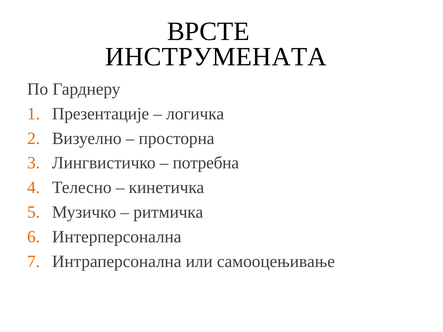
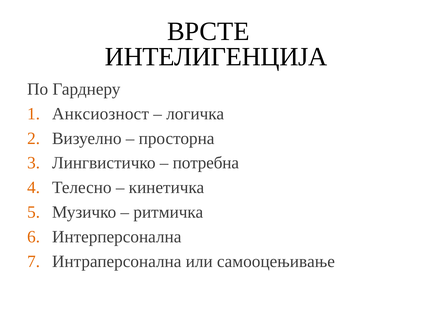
ИНСТРУМЕНАТА: ИНСТРУМЕНАТА -> ИНТЕЛИГЕНЦИЈА
Презентације: Презентације -> Анксиозност
